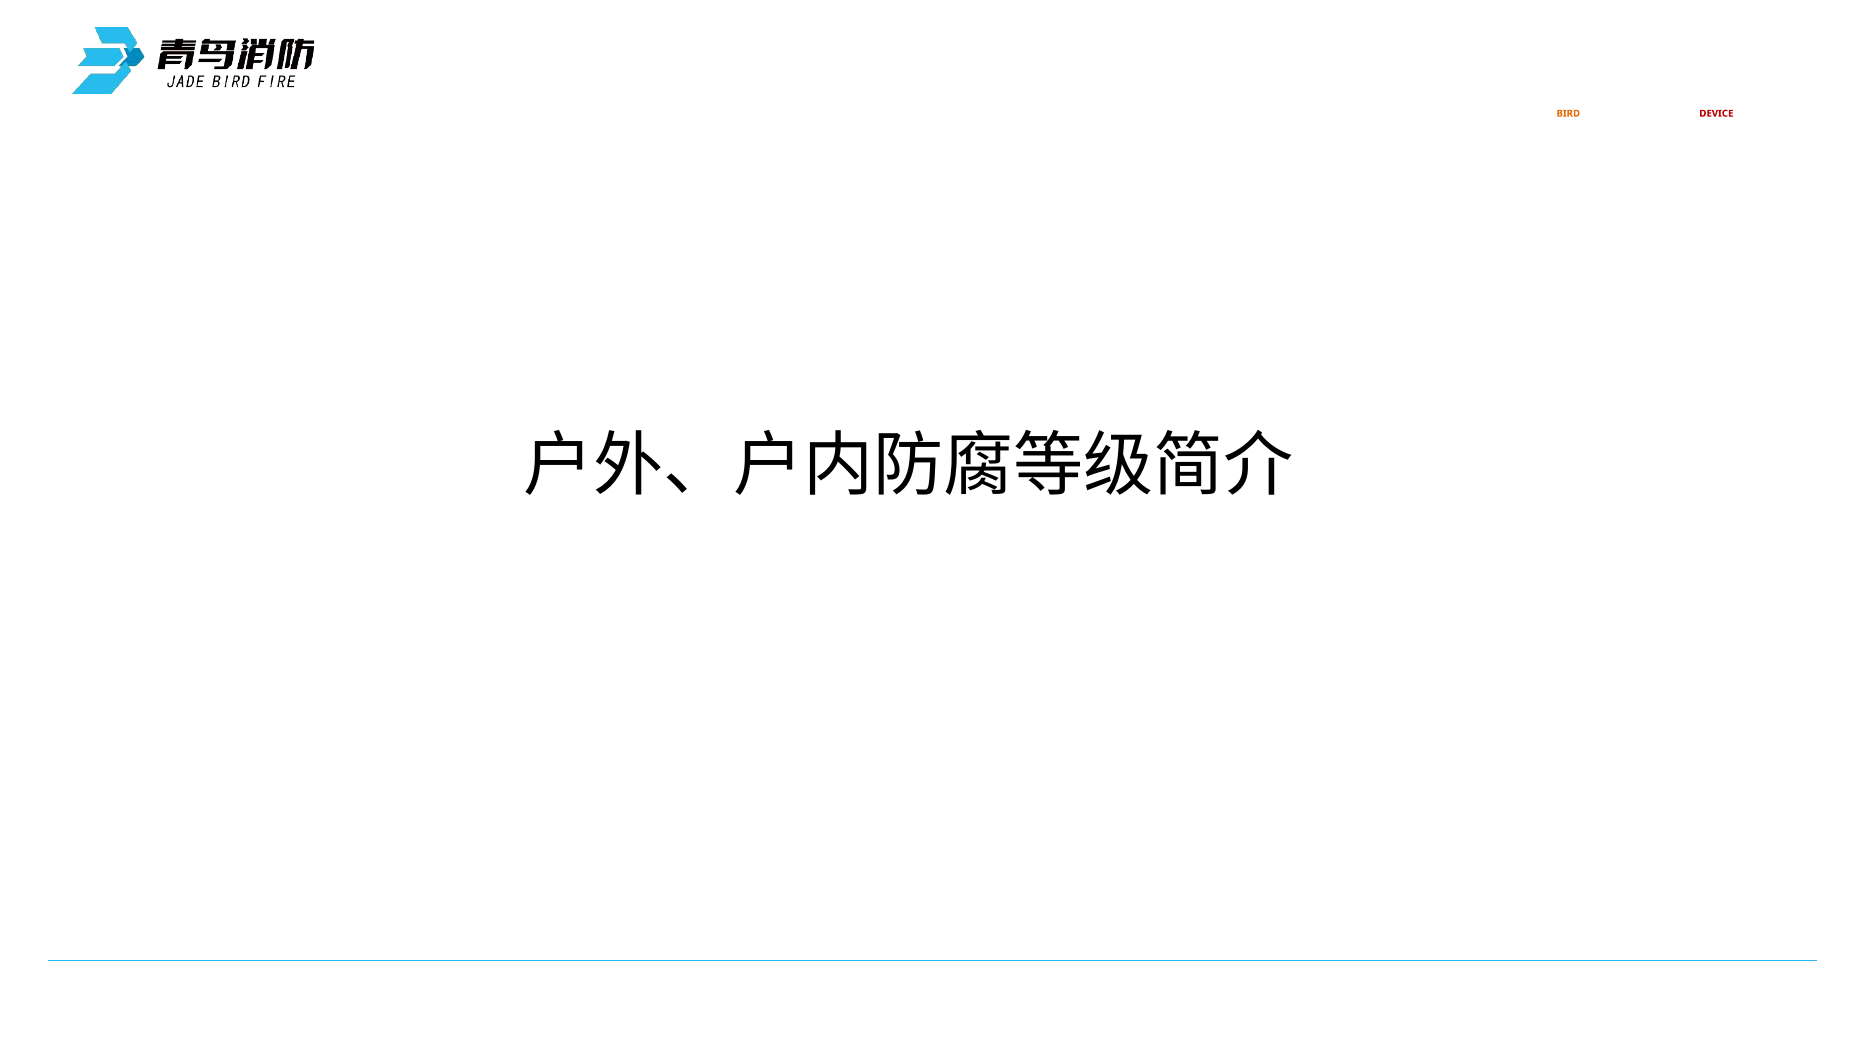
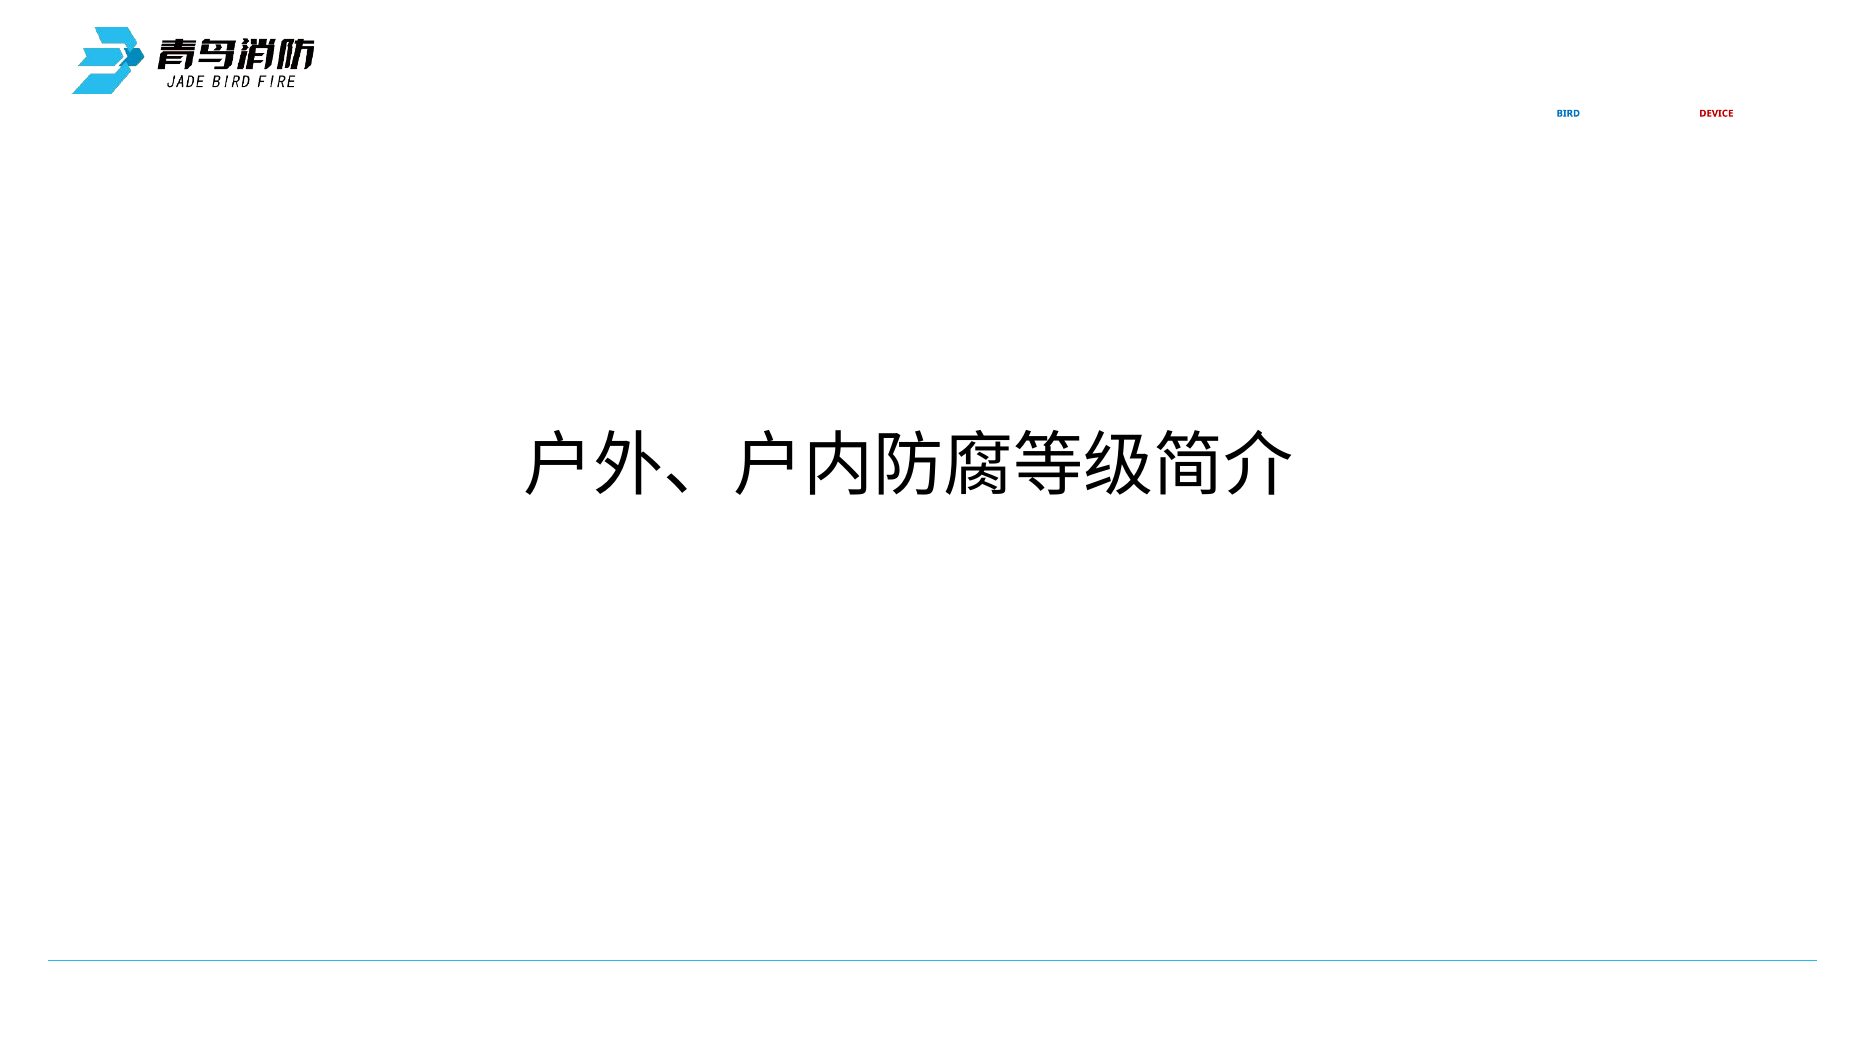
BIRD colour: orange -> blue
